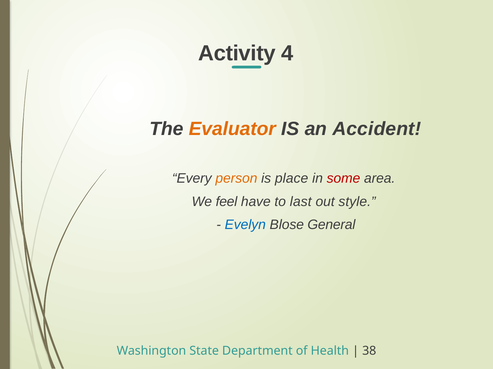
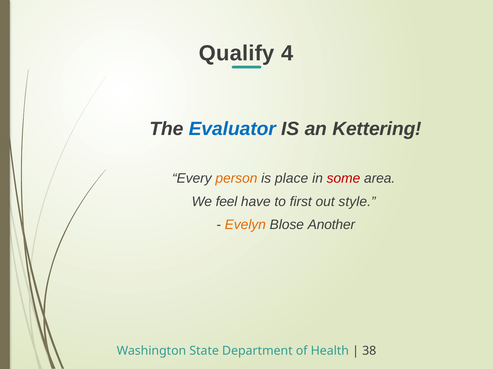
Activity: Activity -> Qualify
Evaluator colour: orange -> blue
Accident: Accident -> Kettering
last: last -> first
Evelyn colour: blue -> orange
General: General -> Another
